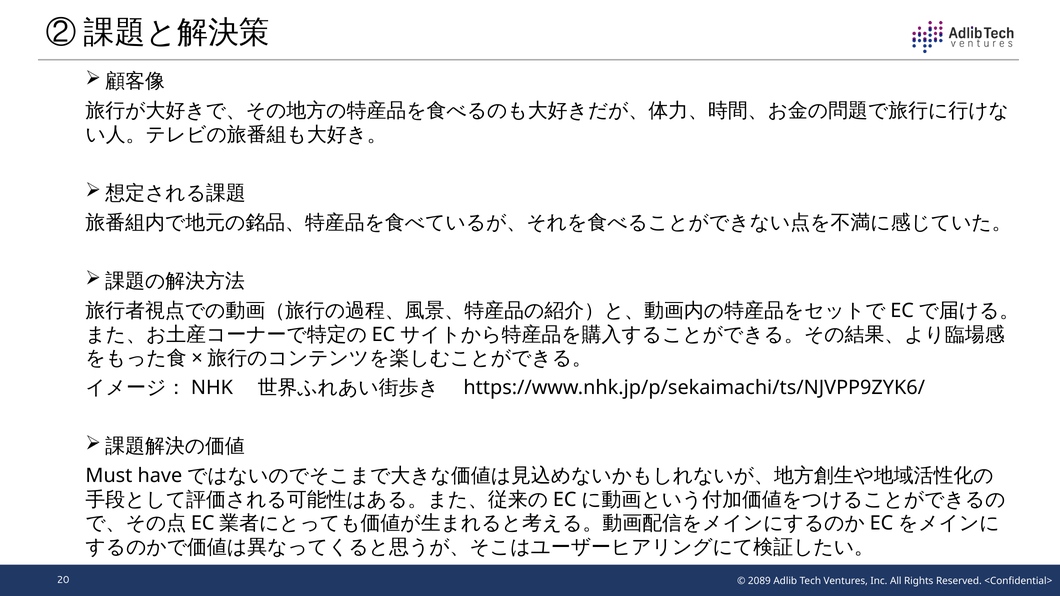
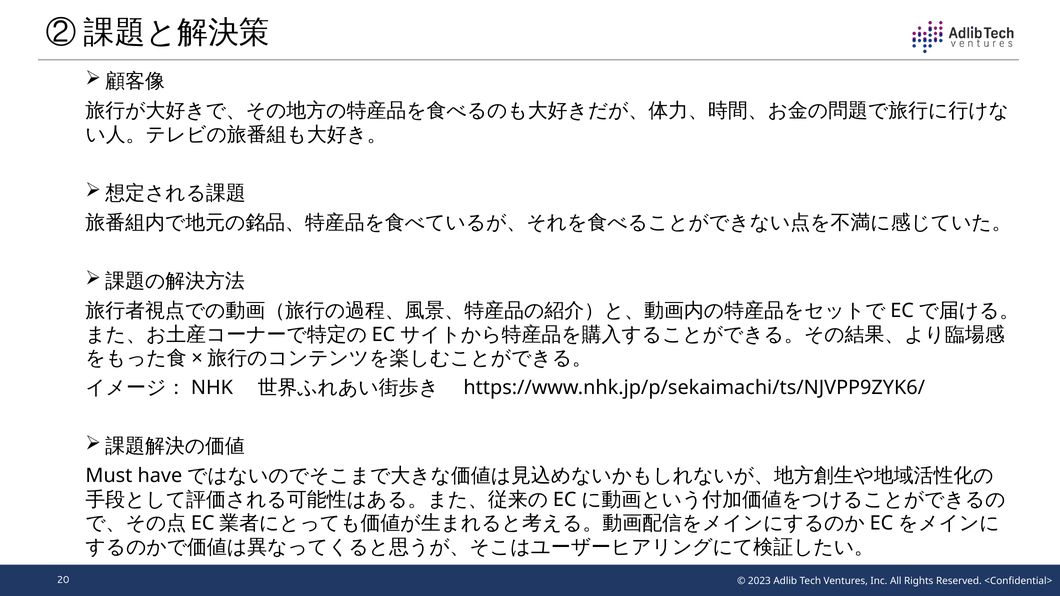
2089: 2089 -> 2023
